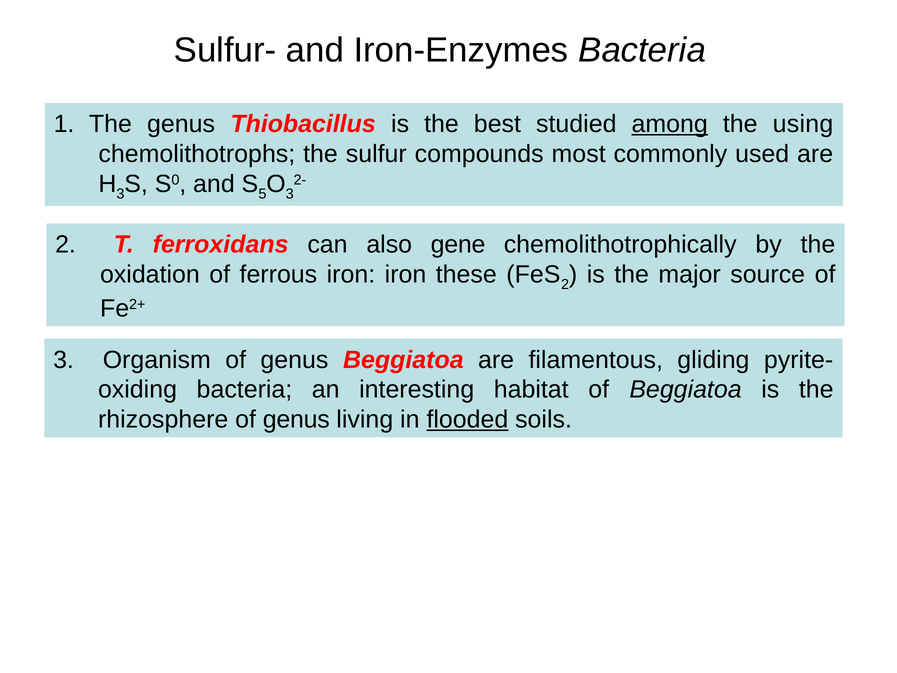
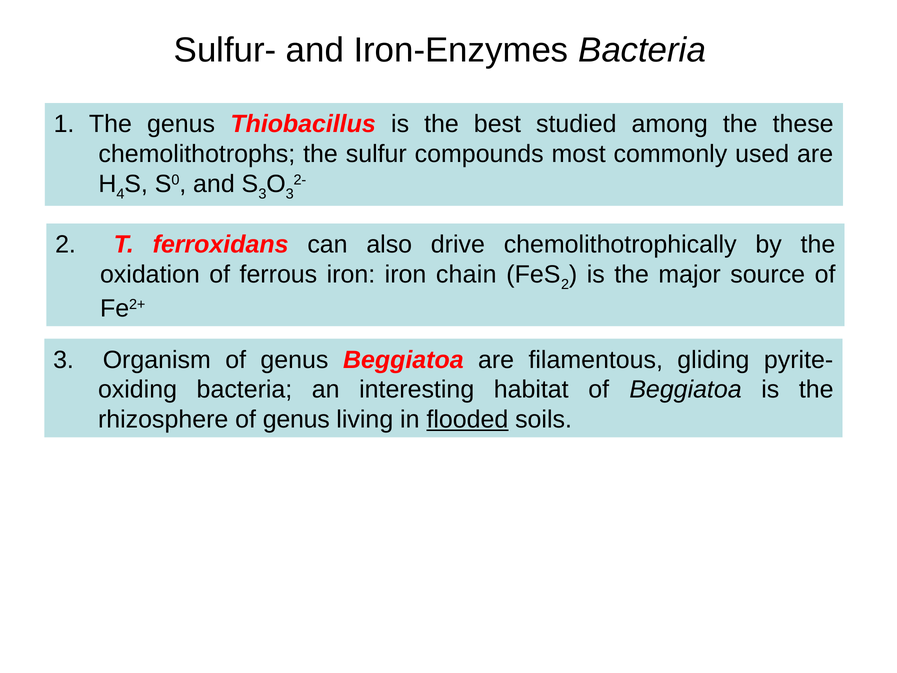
among underline: present -> none
using: using -> these
3 at (120, 194): 3 -> 4
5 at (262, 194): 5 -> 3
gene: gene -> drive
these: these -> chain
